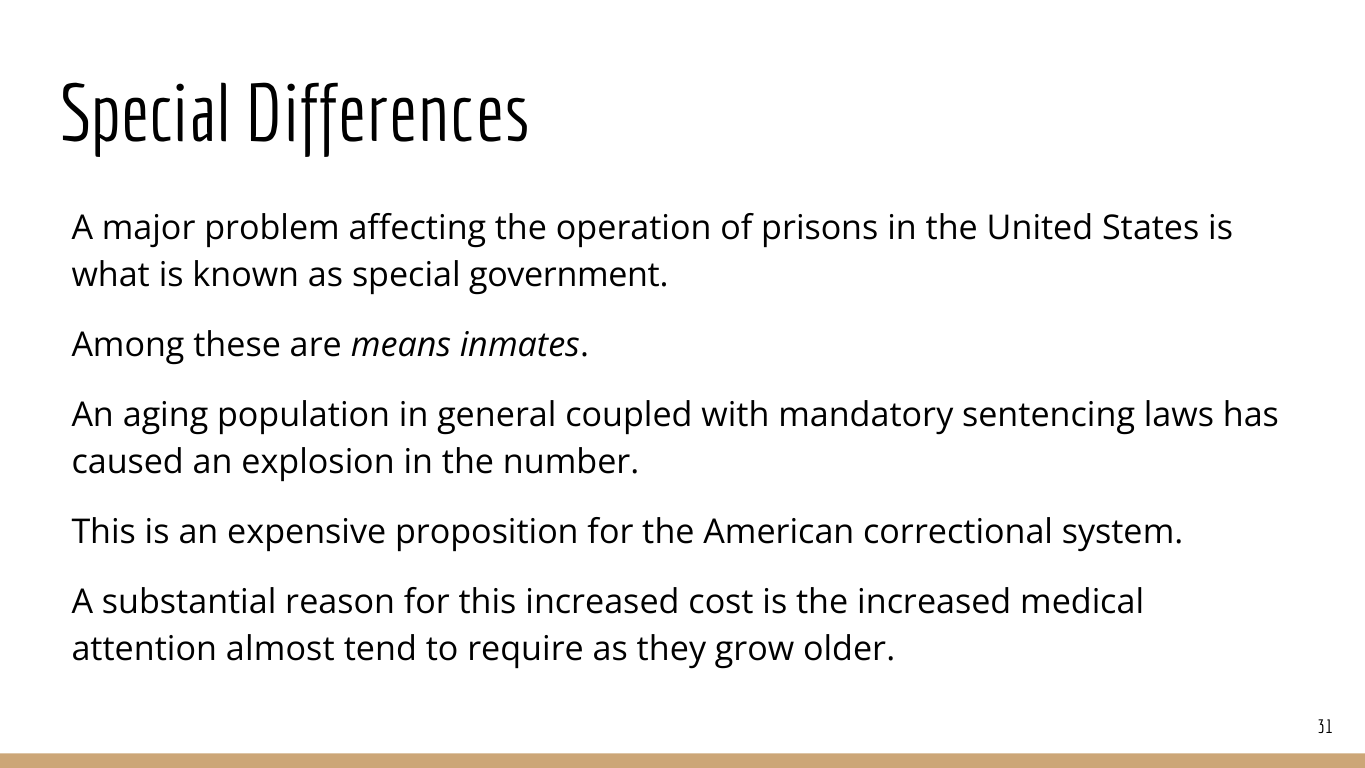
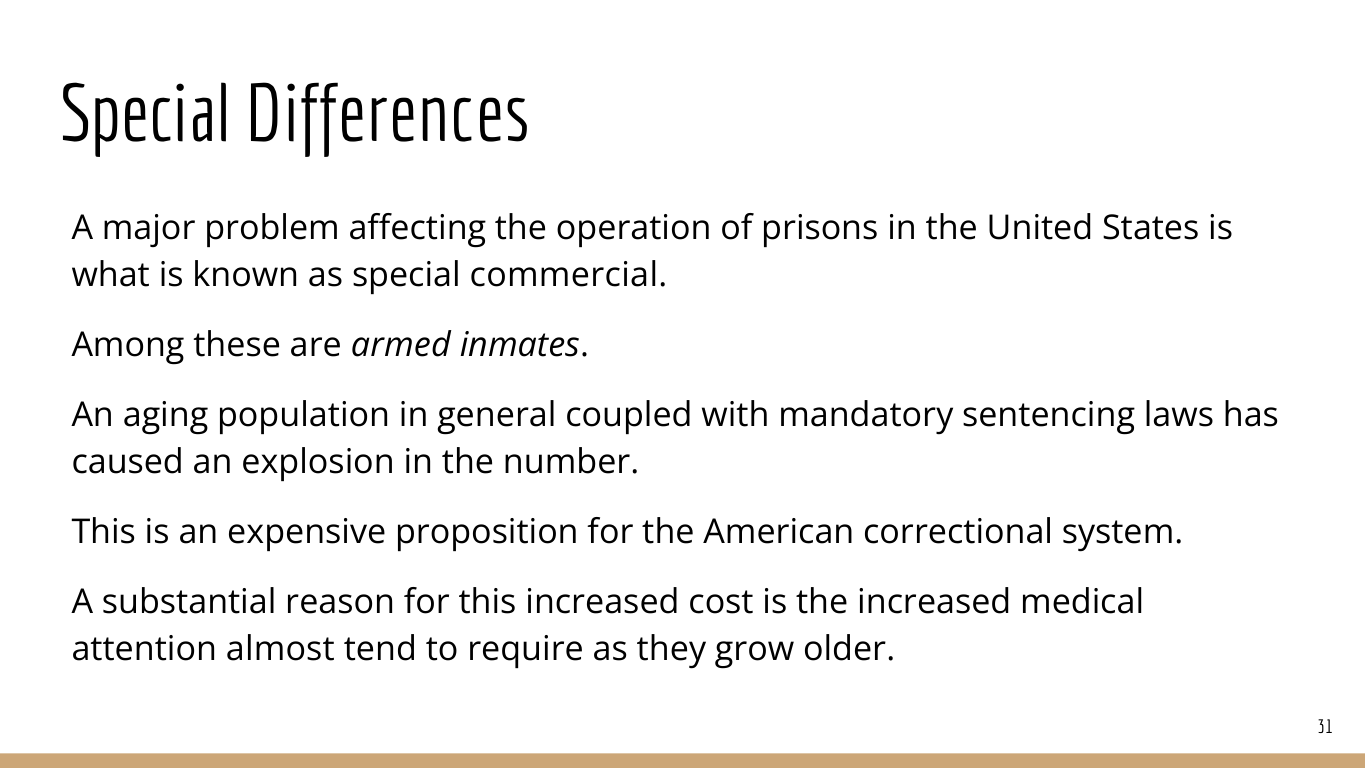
government: government -> commercial
means: means -> armed
